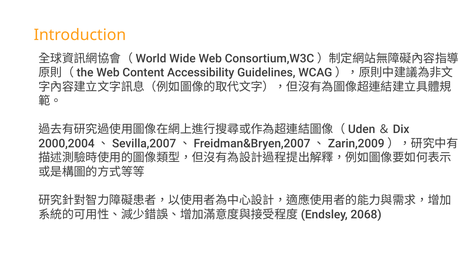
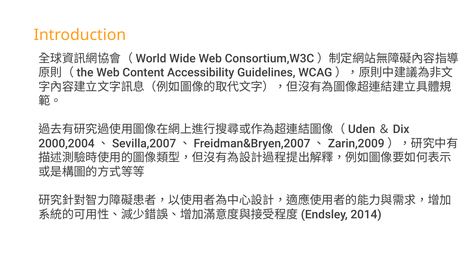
2068: 2068 -> 2014
